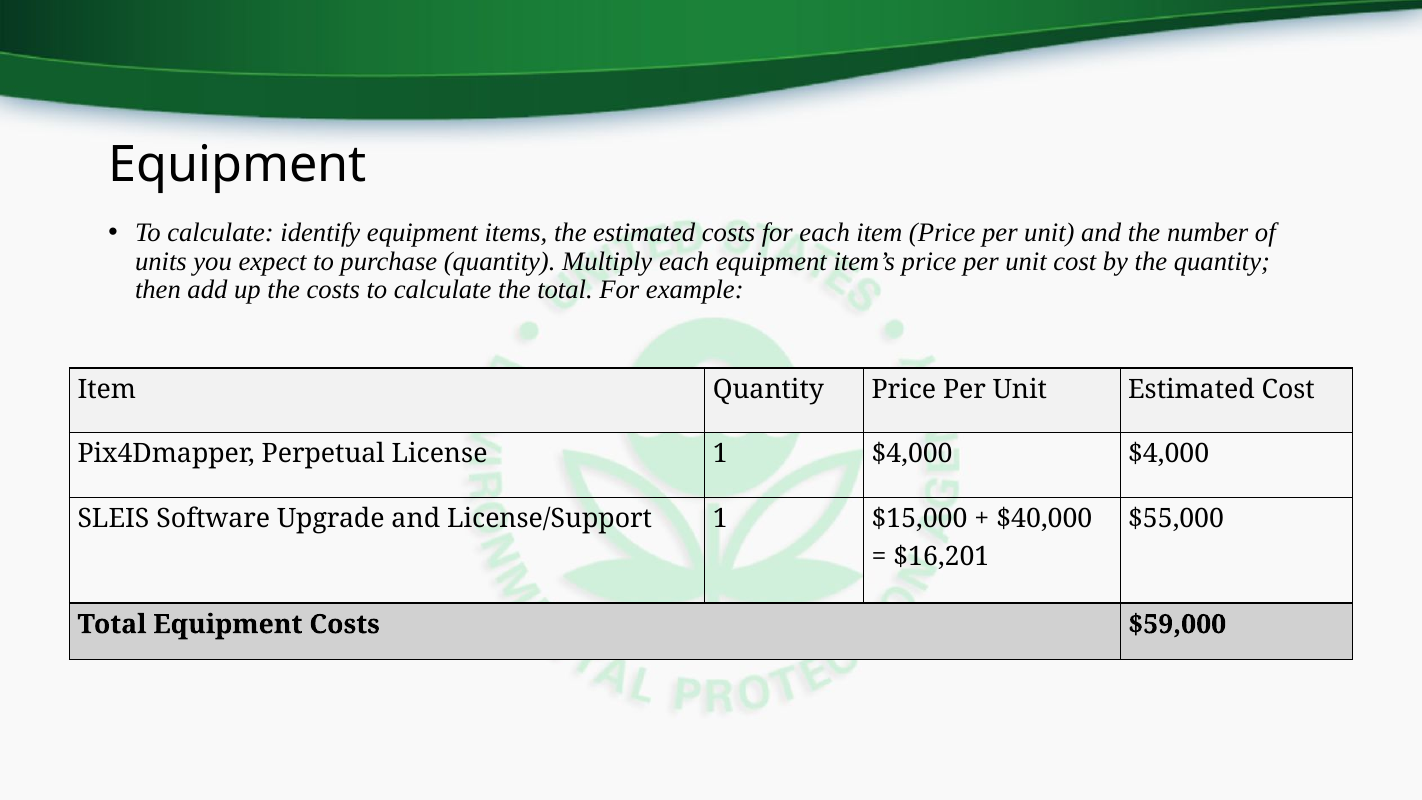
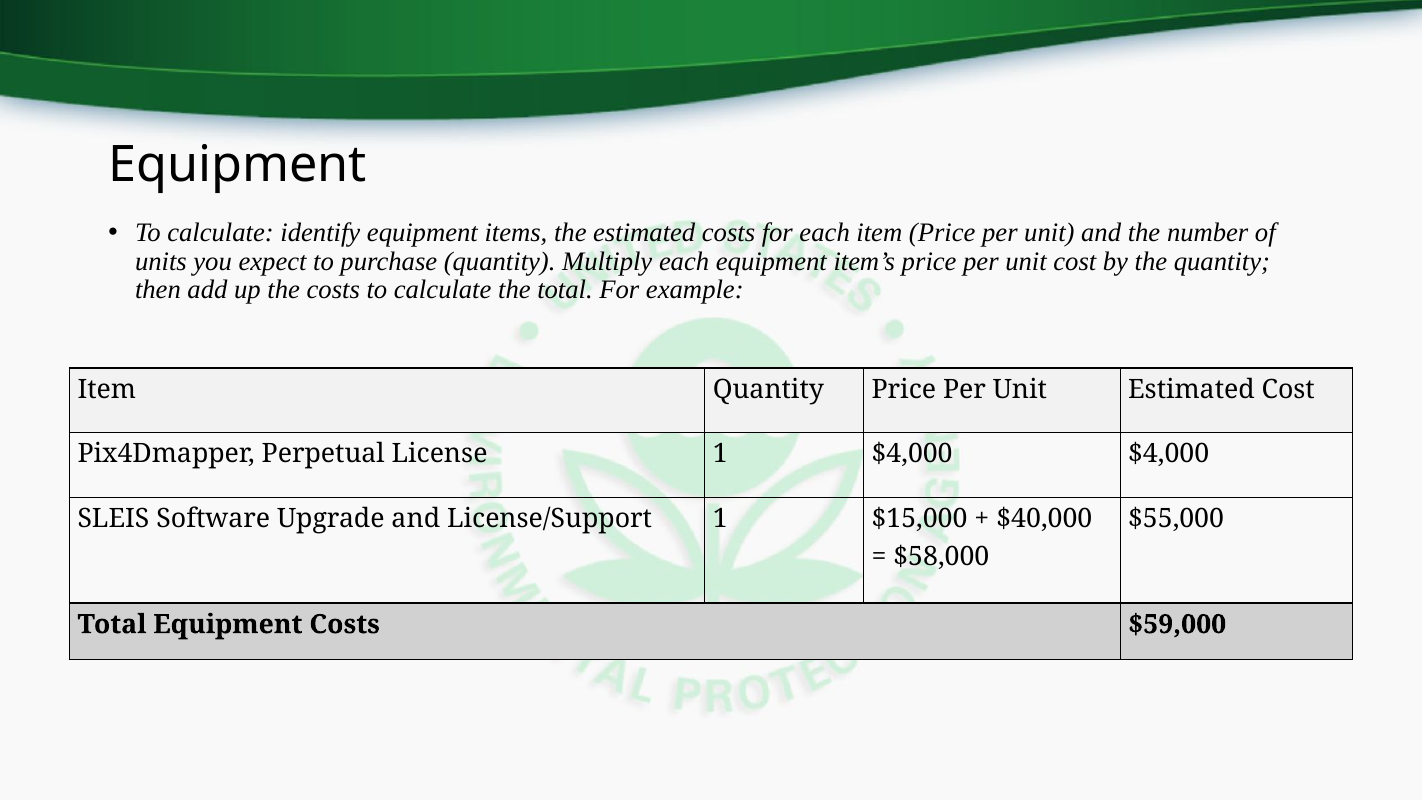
$16,201: $16,201 -> $58,000
